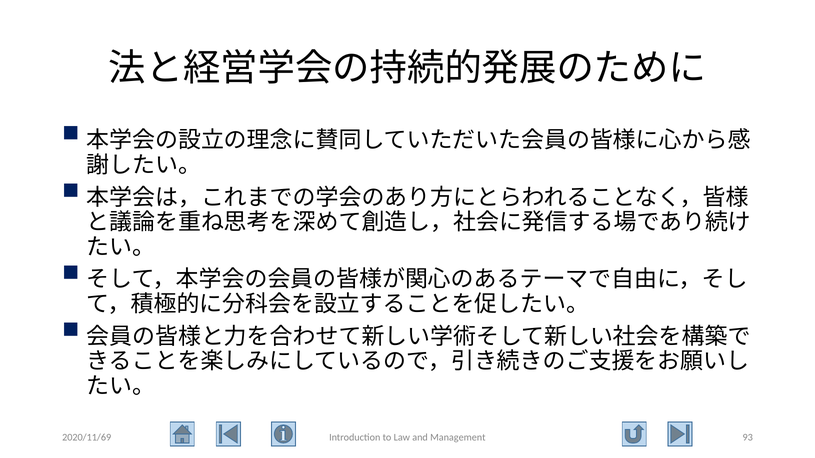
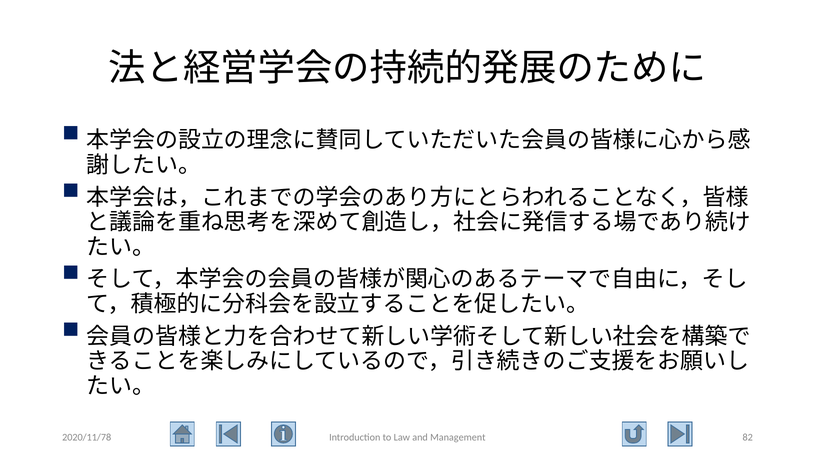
2020/11/69: 2020/11/69 -> 2020/11/78
93: 93 -> 82
